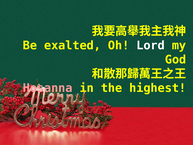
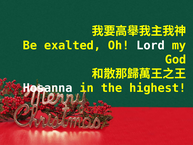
Hosanna colour: pink -> white
